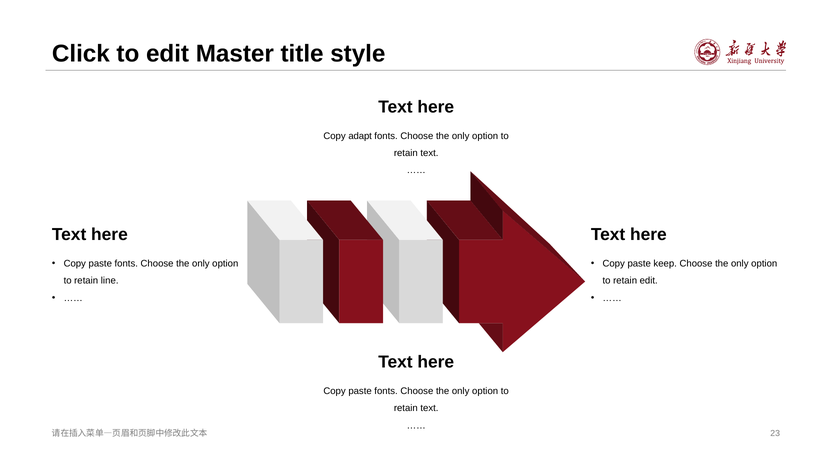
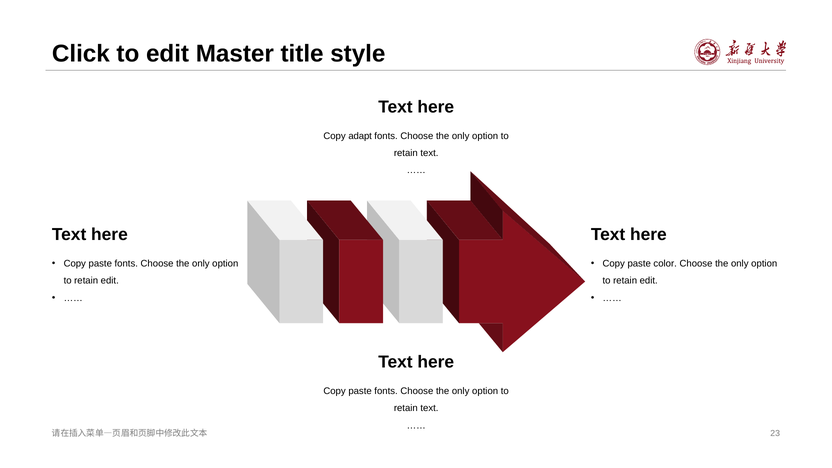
keep: keep -> color
line at (110, 281): line -> edit
